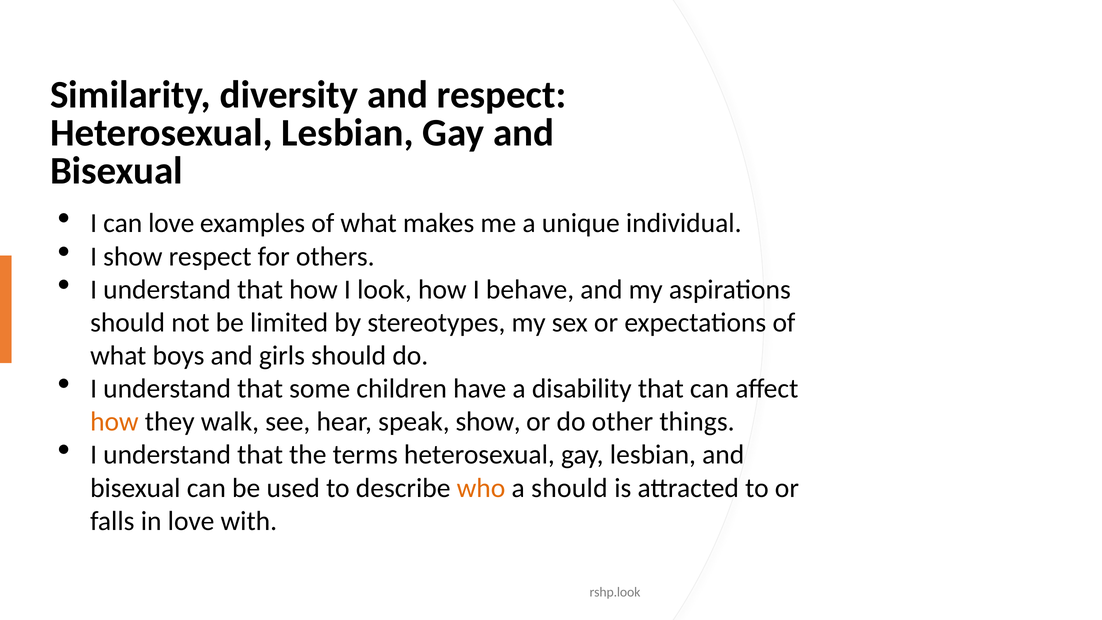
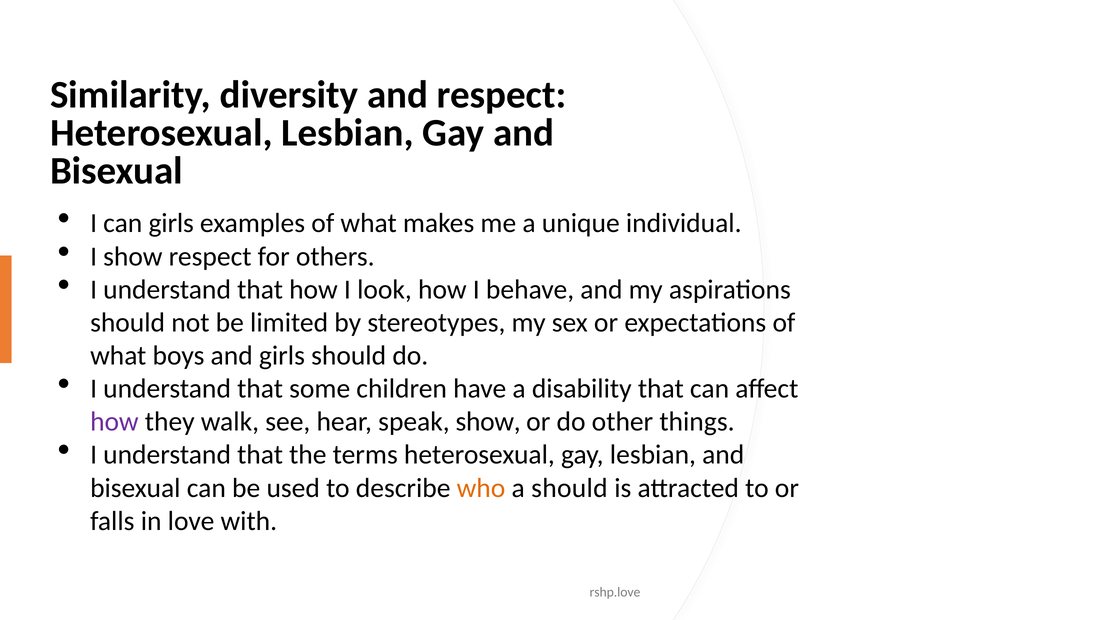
can love: love -> girls
how at (114, 422) colour: orange -> purple
rshp.look: rshp.look -> rshp.love
